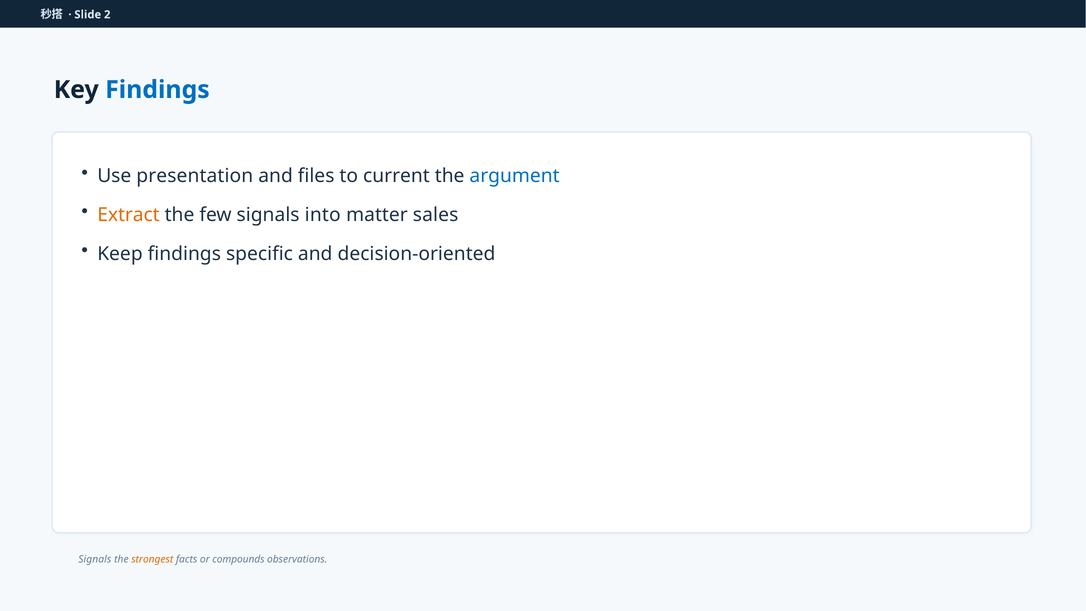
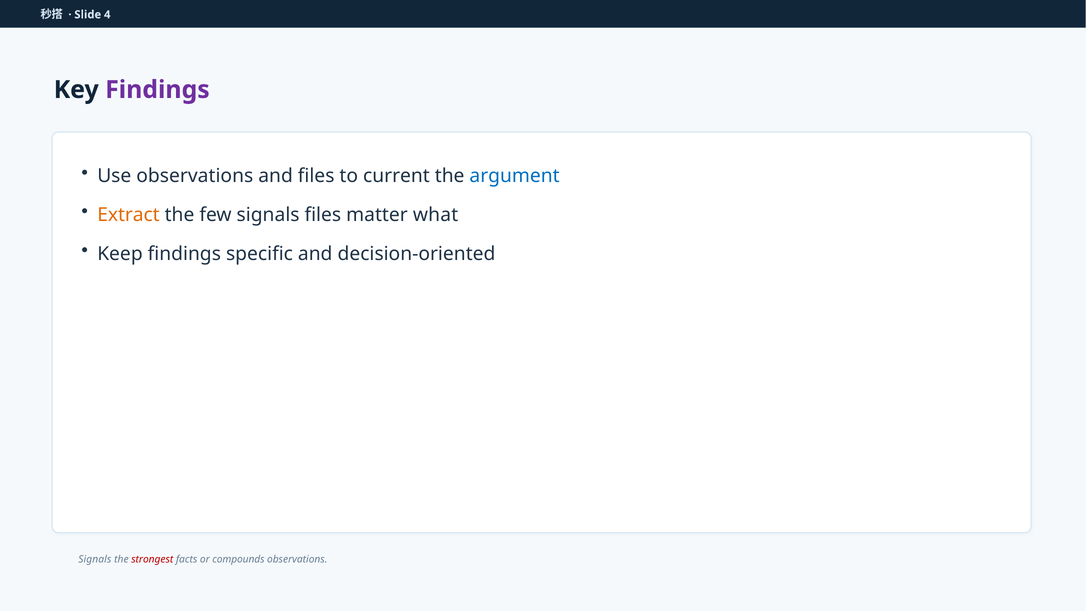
2: 2 -> 4
Findings at (157, 90) colour: blue -> purple
Use presentation: presentation -> observations
signals into: into -> files
sales: sales -> what
strongest colour: orange -> red
